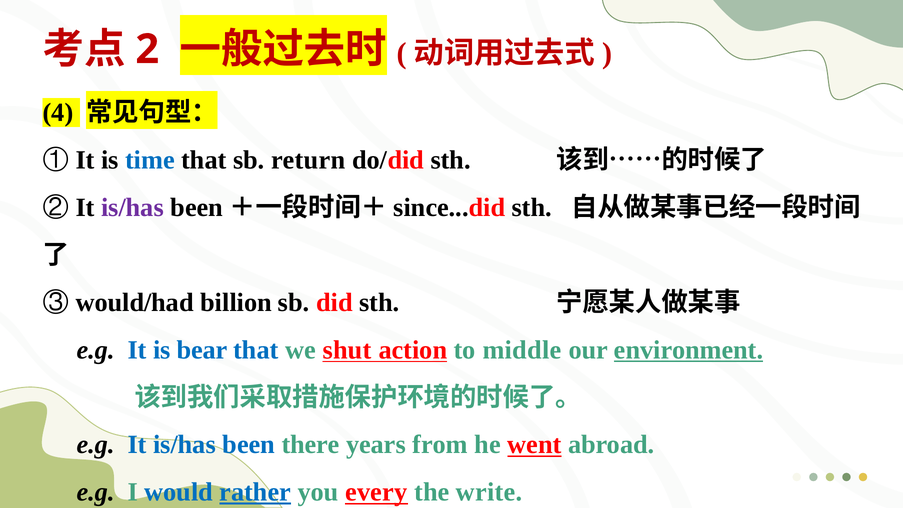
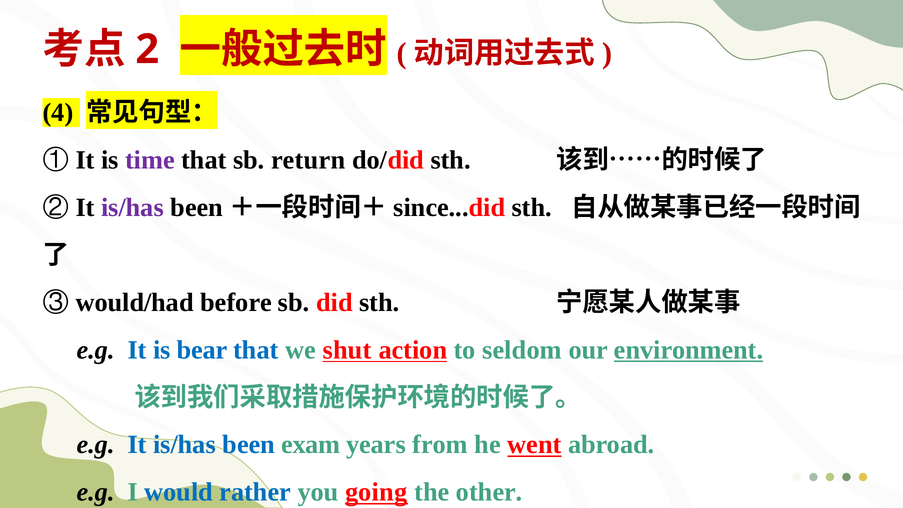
time colour: blue -> purple
billion: billion -> before
middle: middle -> seldom
there: there -> exam
rather underline: present -> none
every: every -> going
write: write -> other
